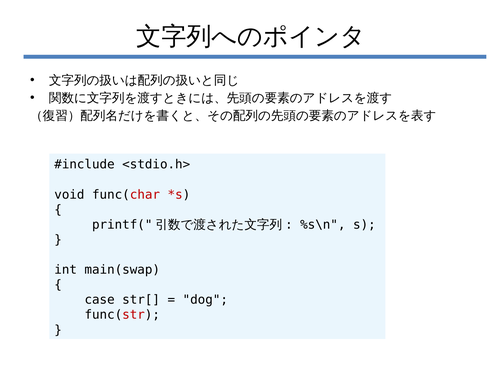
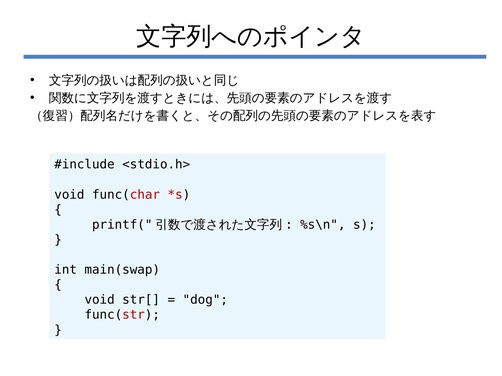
case at (100, 300): case -> void
